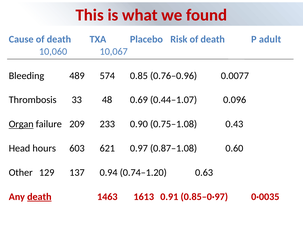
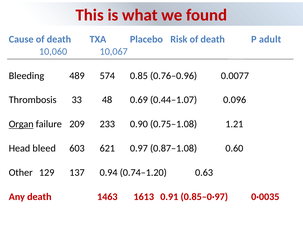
0.43: 0.43 -> 1.21
hours: hours -> bleed
death at (39, 197) underline: present -> none
